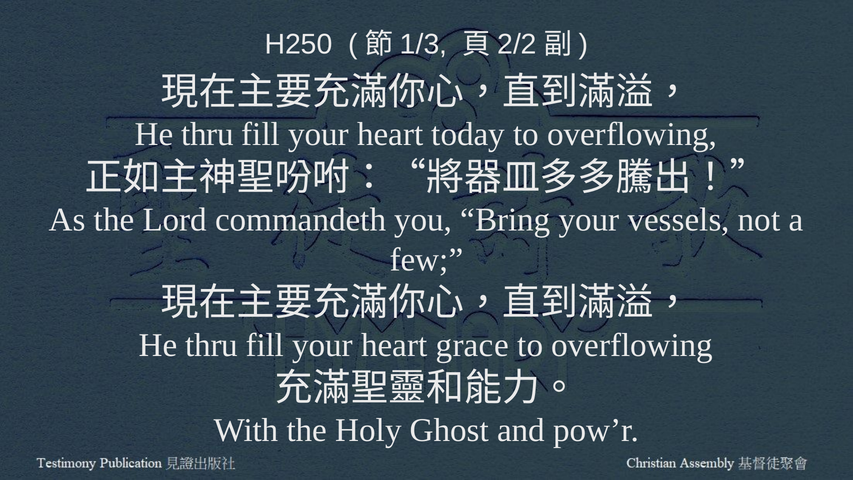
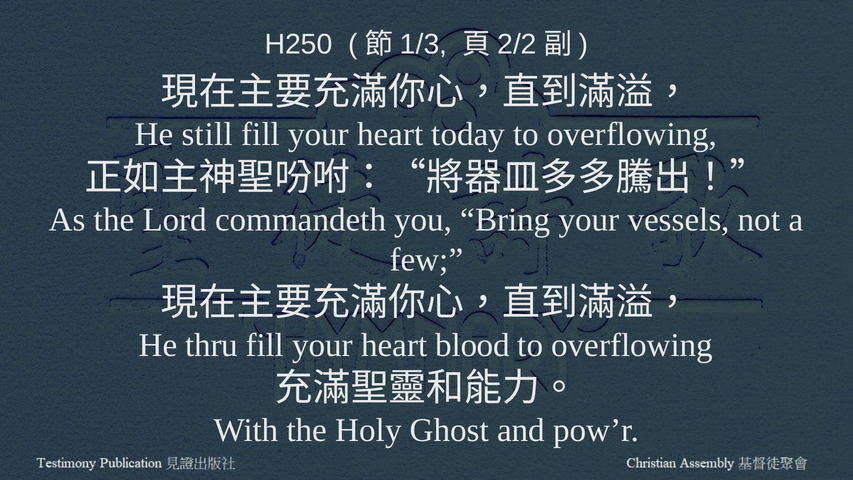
thru at (208, 134): thru -> still
grace: grace -> blood
